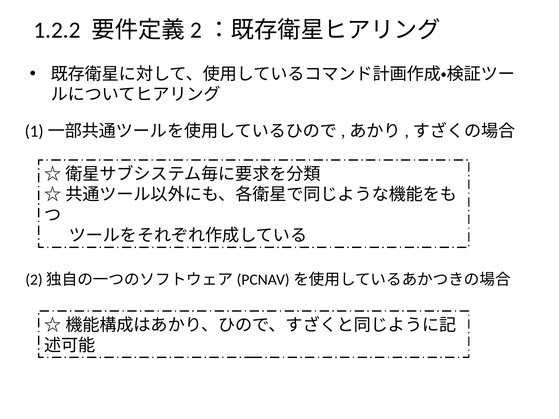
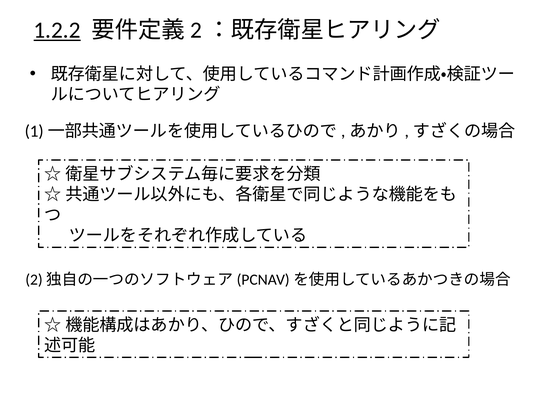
1.2.2 underline: none -> present
